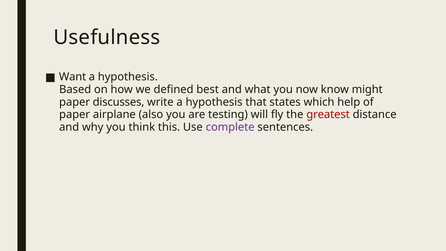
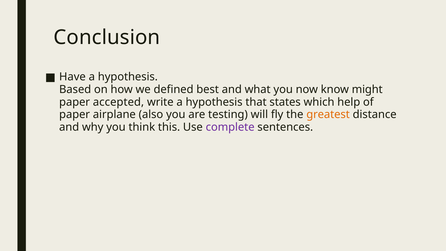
Usefulness: Usefulness -> Conclusion
Want: Want -> Have
discusses: discusses -> accepted
greatest colour: red -> orange
